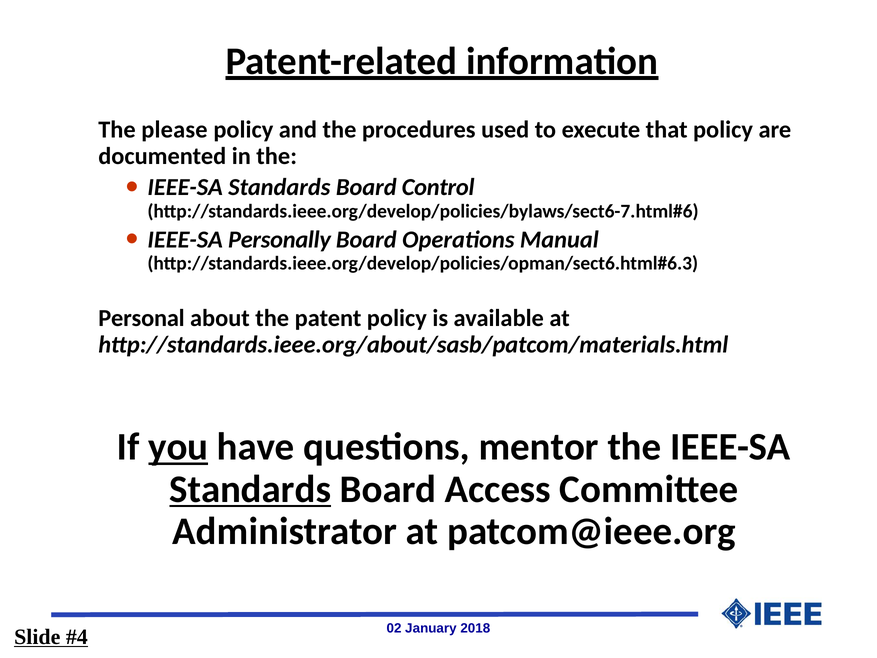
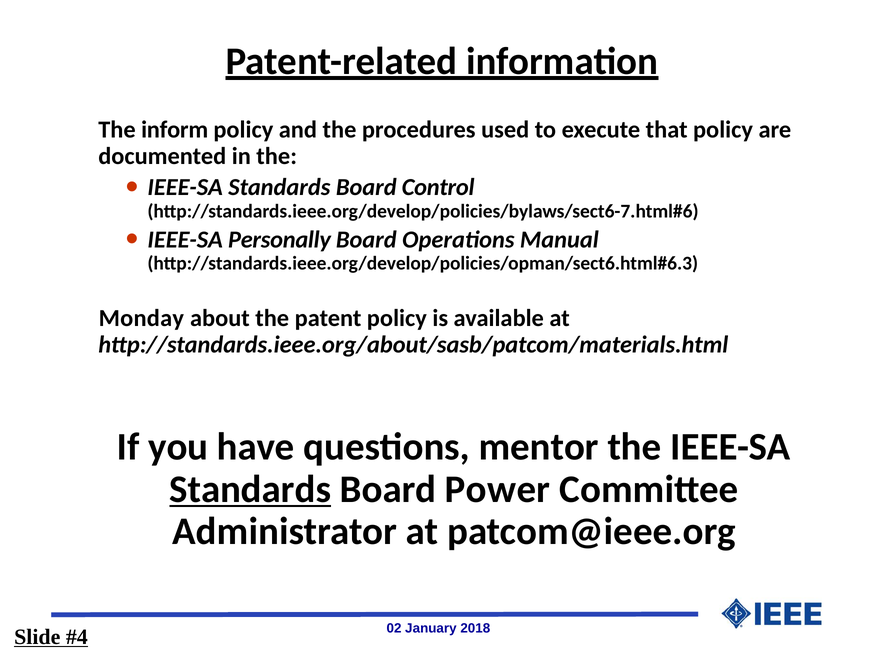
please: please -> inform
Personal: Personal -> Monday
you underline: present -> none
Access: Access -> Power
